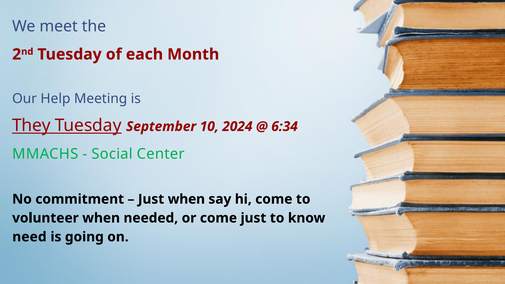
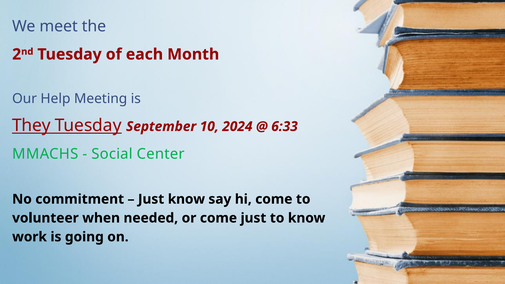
6:34: 6:34 -> 6:33
Just when: when -> know
need: need -> work
